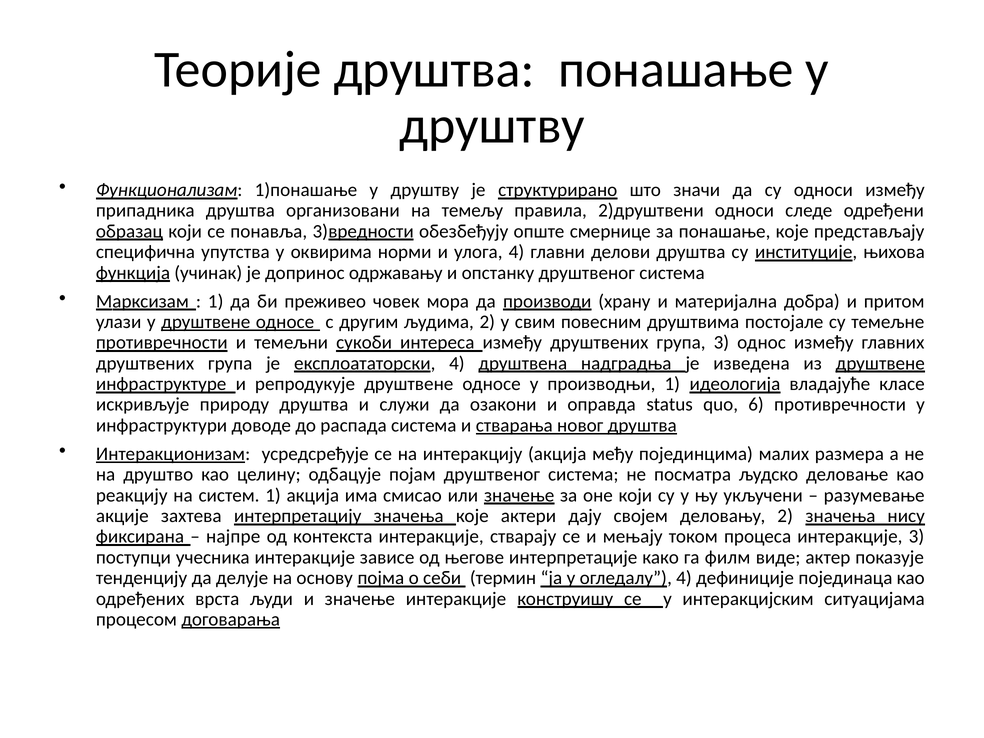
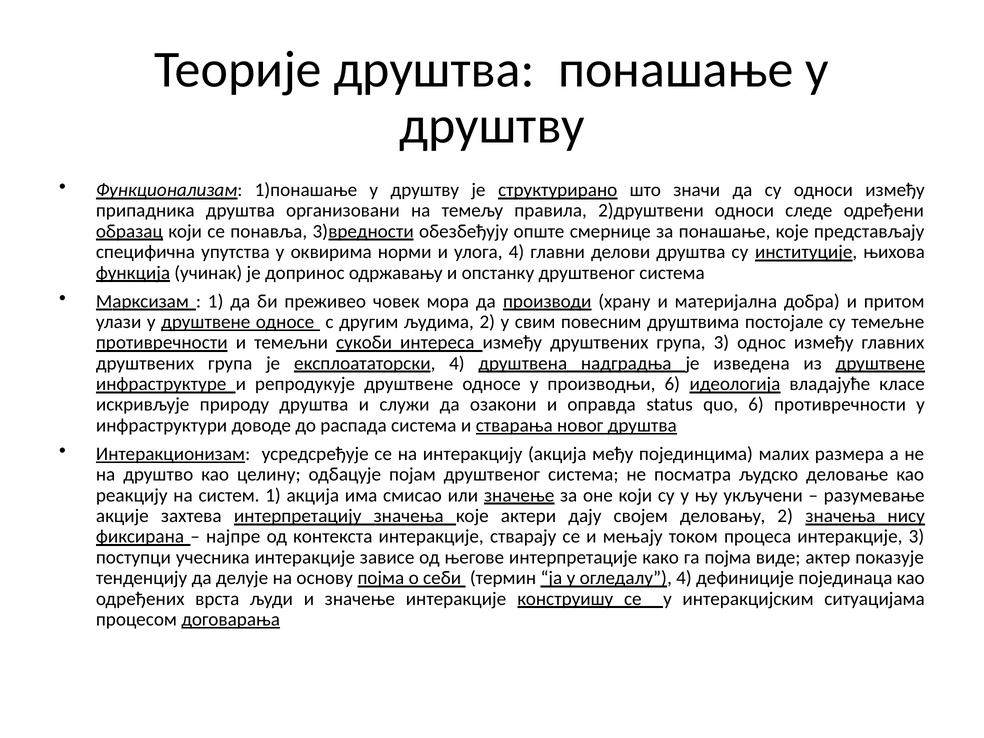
производњи 1: 1 -> 6
га филм: филм -> појма
